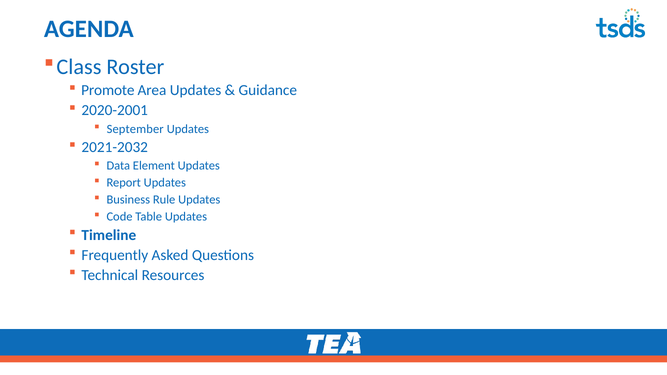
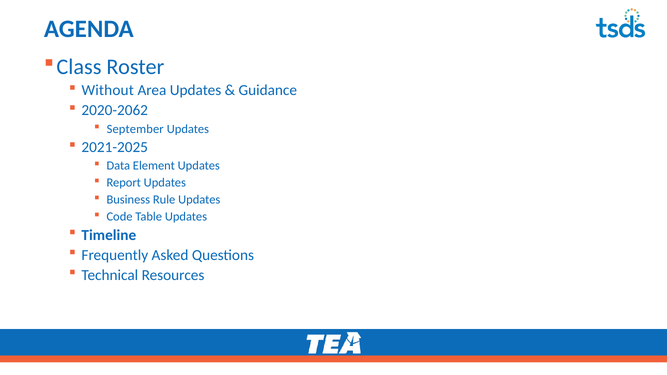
Promote: Promote -> Without
2020-2001: 2020-2001 -> 2020-2062
2021-2032: 2021-2032 -> 2021-2025
